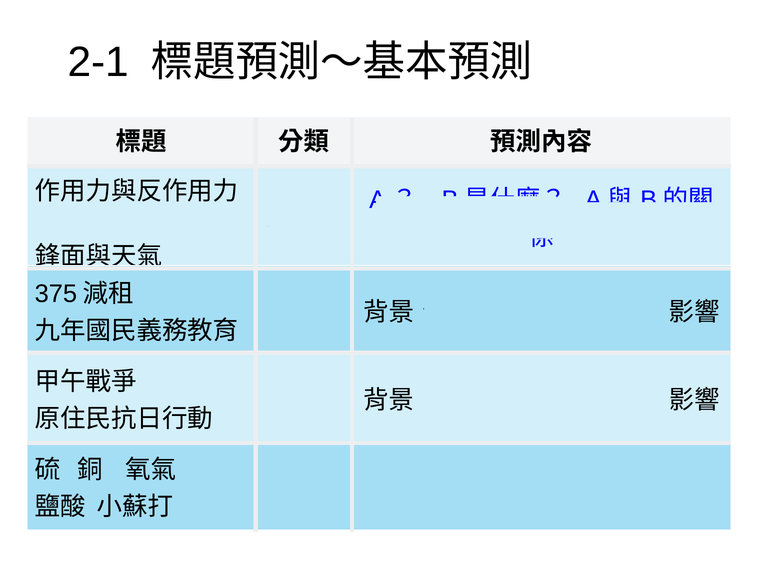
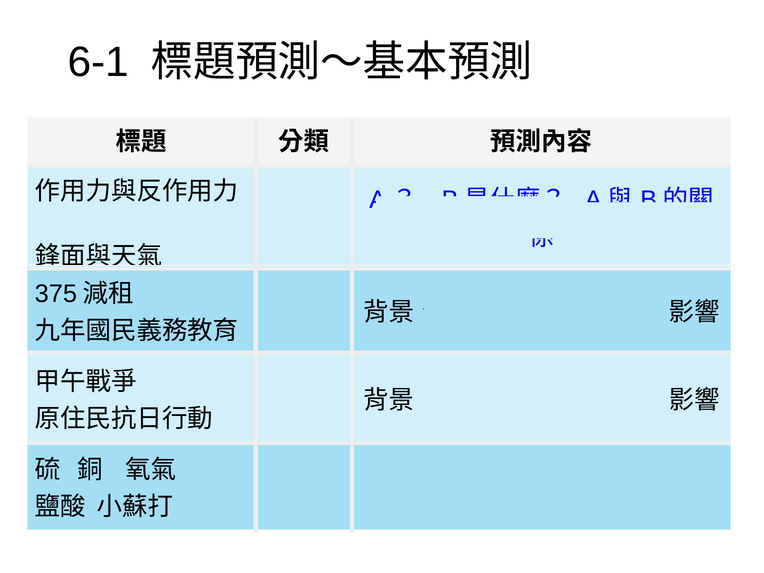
2-1: 2-1 -> 6-1
